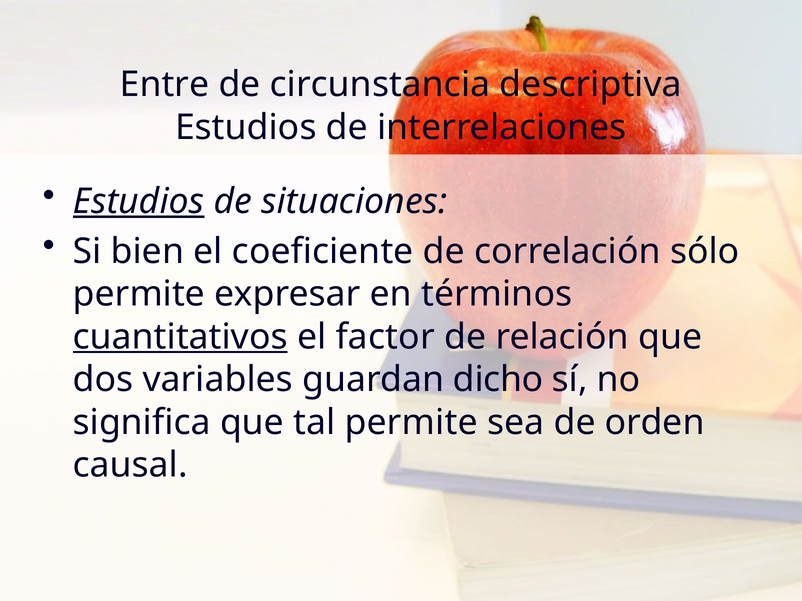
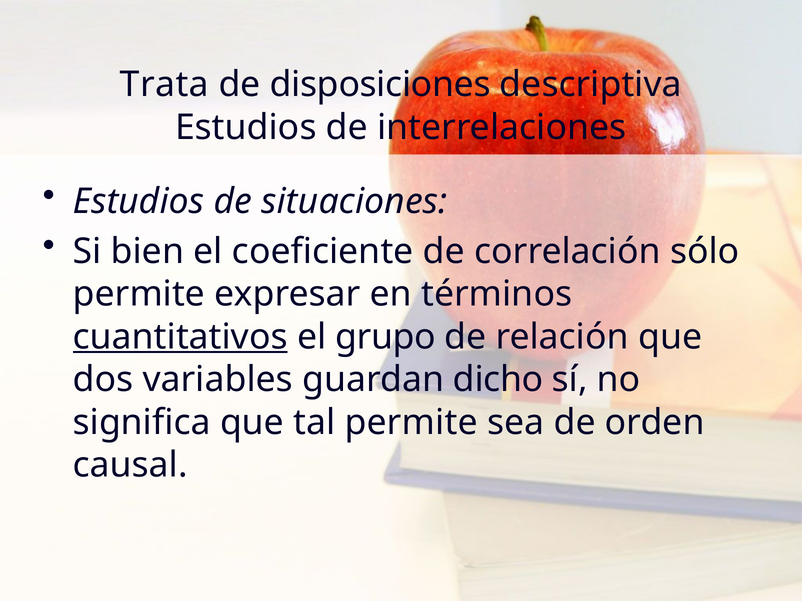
Entre: Entre -> Trata
circunstancia: circunstancia -> disposiciones
Estudios at (139, 202) underline: present -> none
factor: factor -> grupo
